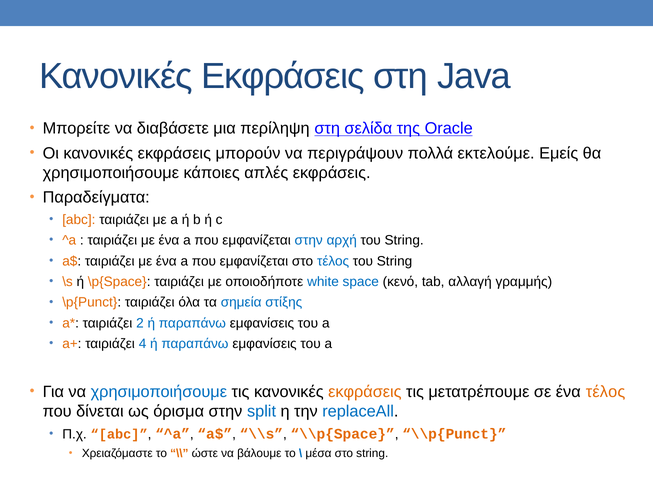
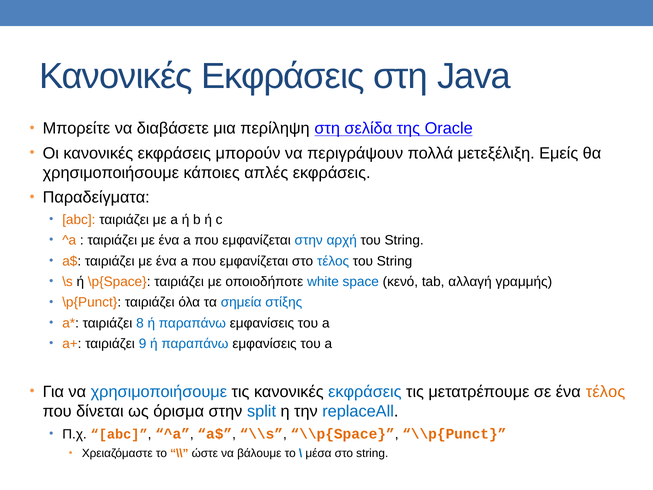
εκτελούμε: εκτελούμε -> μετεξέλιξη
2: 2 -> 8
4: 4 -> 9
εκφράσεις at (365, 391) colour: orange -> blue
